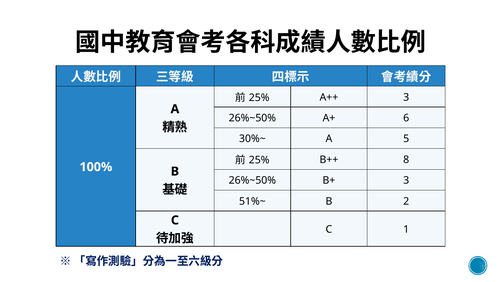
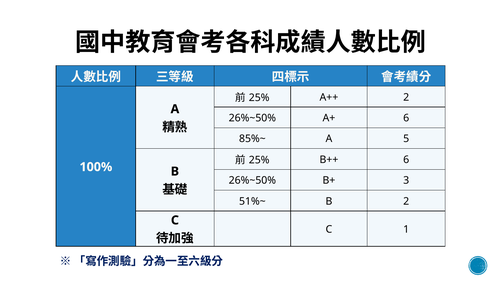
A++ 3: 3 -> 2
30%~: 30%~ -> 85%~
B++ 8: 8 -> 6
